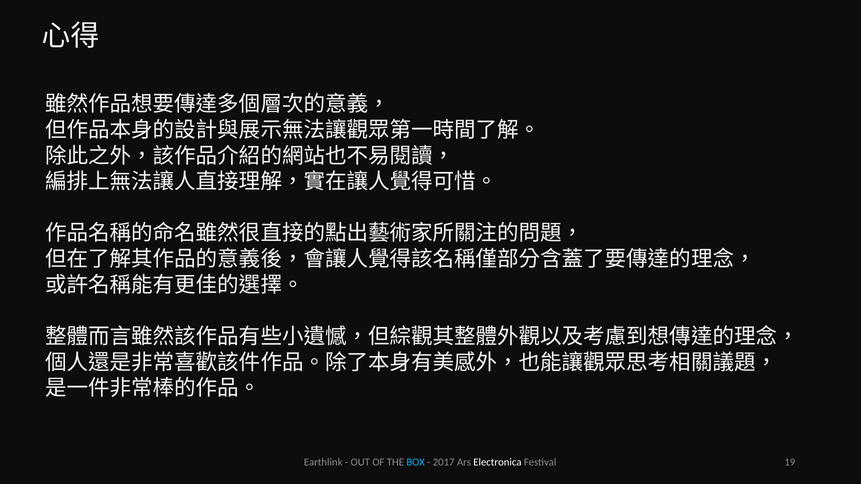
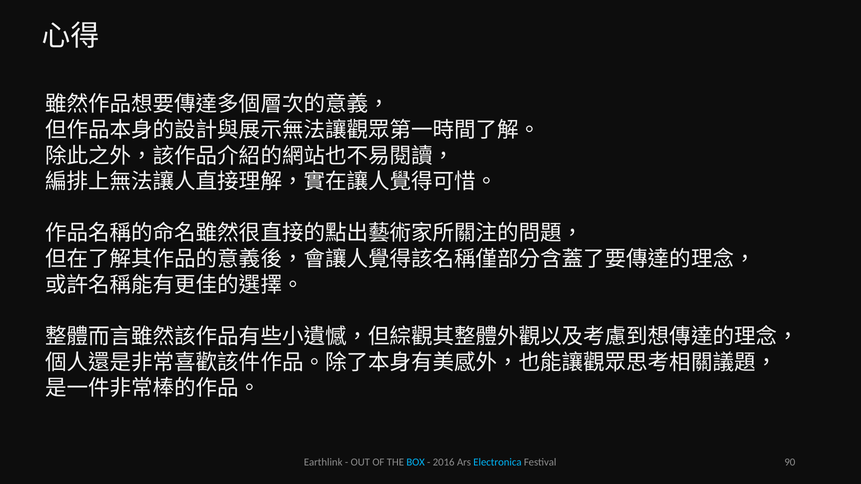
2017: 2017 -> 2016
Electronica colour: white -> light blue
19: 19 -> 90
